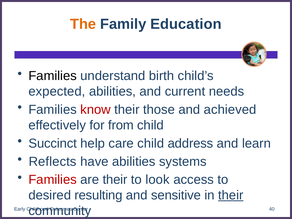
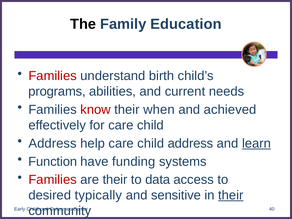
The colour: orange -> black
Families at (53, 76) colour: black -> red
expected: expected -> programs
those: those -> when
for from: from -> care
Succinct at (53, 143): Succinct -> Address
learn underline: none -> present
Reflects: Reflects -> Function
have abilities: abilities -> funding
look: look -> data
resulting: resulting -> typically
